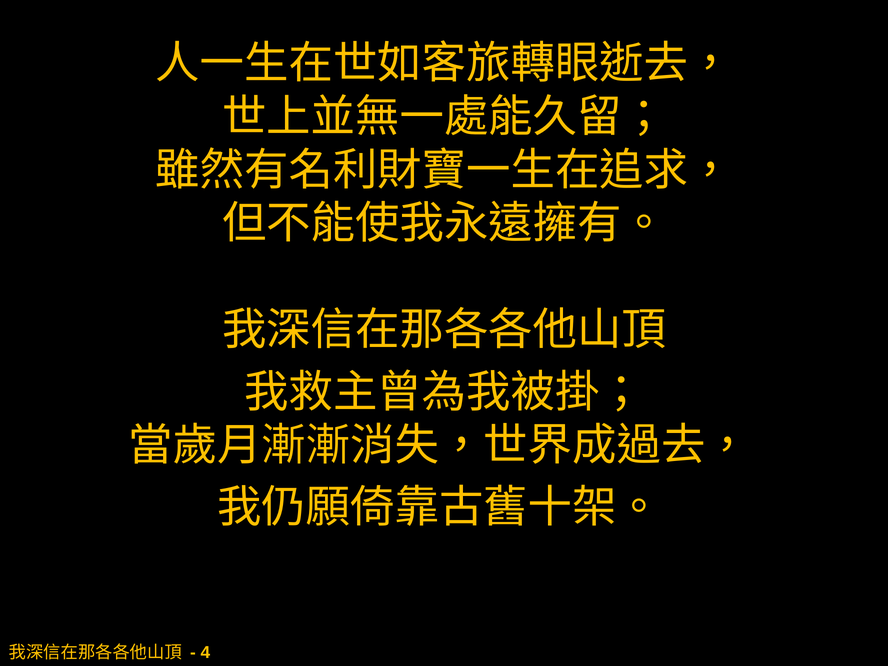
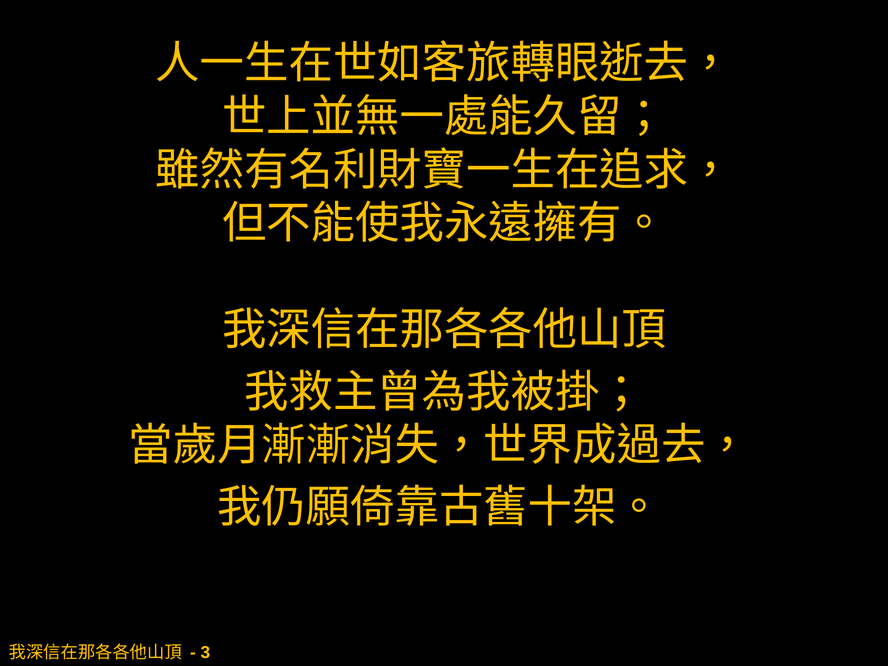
4 at (205, 652): 4 -> 3
